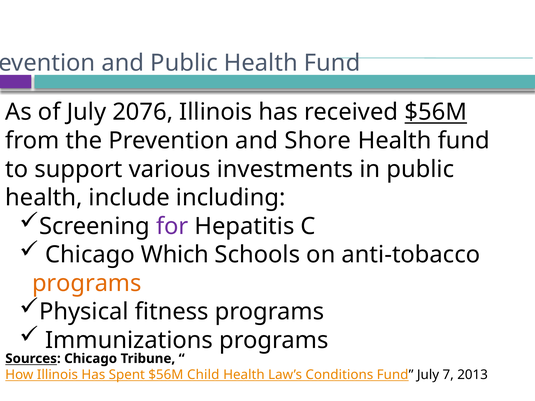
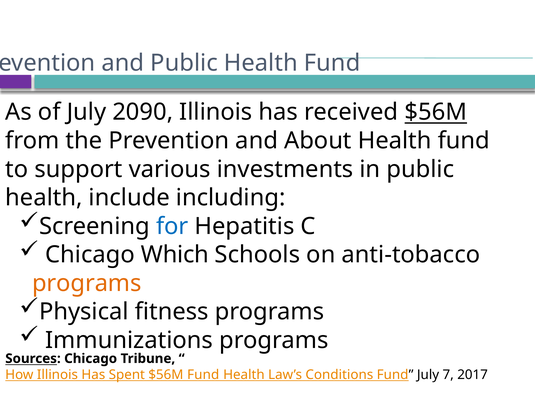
2076: 2076 -> 2090
Shore: Shore -> About
for colour: purple -> blue
$56M Child: Child -> Fund
2013: 2013 -> 2017
